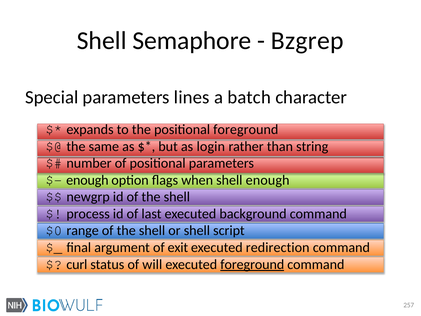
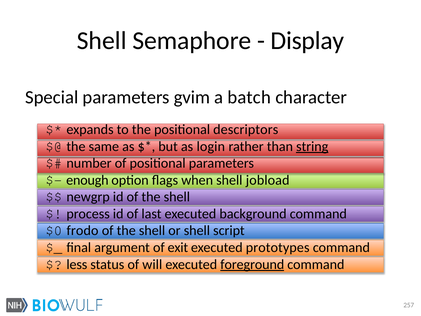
Bzgrep: Bzgrep -> Display
lines: lines -> gvim
positional foreground: foreground -> descriptors
string underline: none -> present
shell enough: enough -> jobload
range: range -> frodo
redirection: redirection -> prototypes
curl: curl -> less
